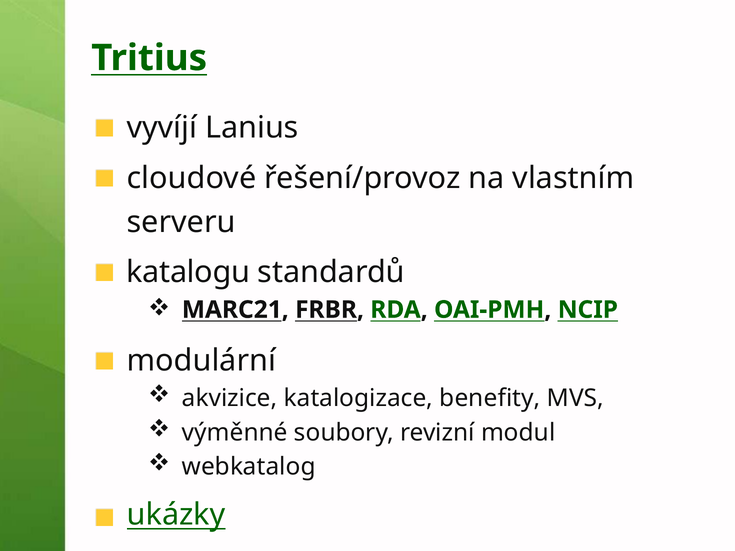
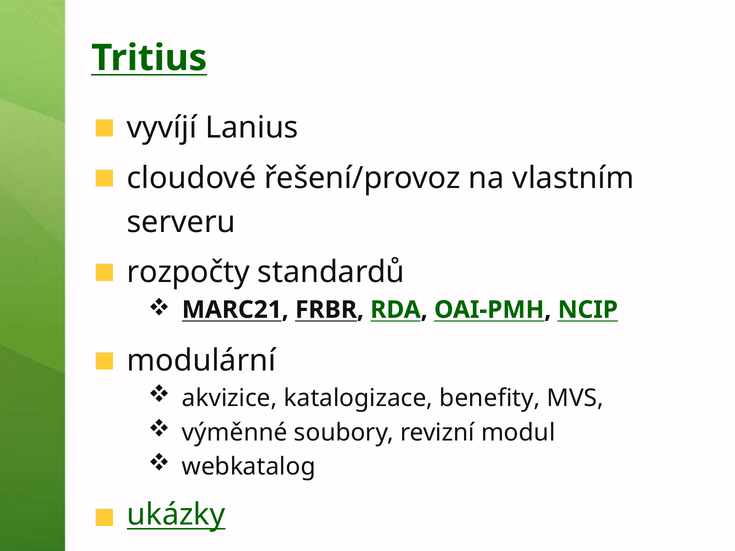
katalogu: katalogu -> rozpočty
